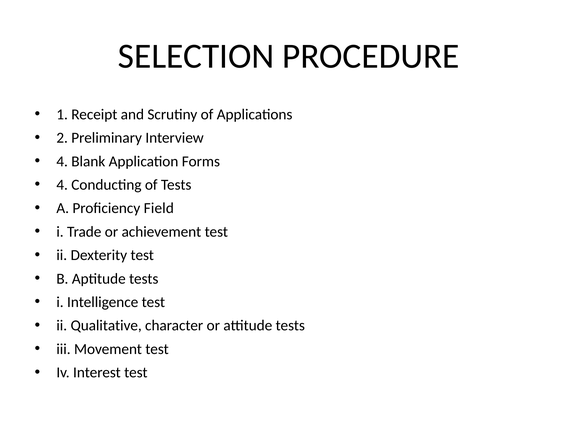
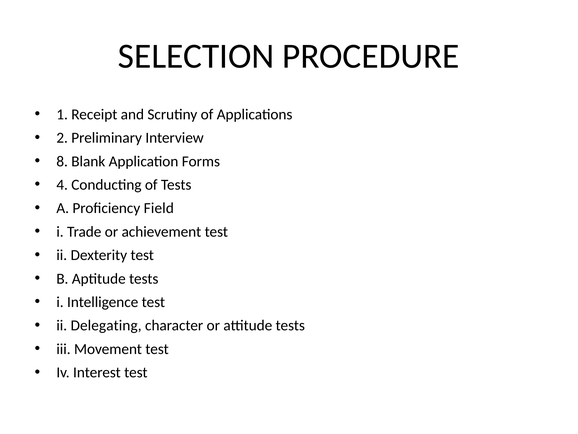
4 at (62, 161): 4 -> 8
Qualitative: Qualitative -> Delegating
